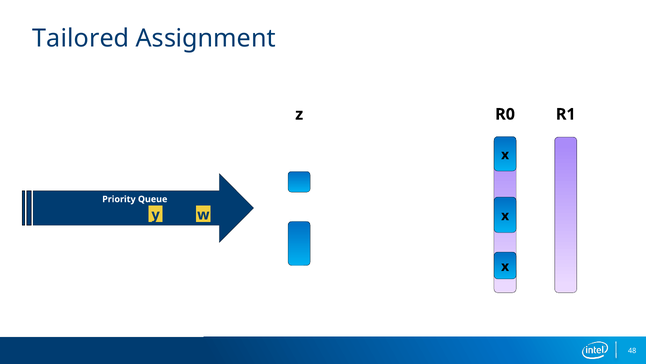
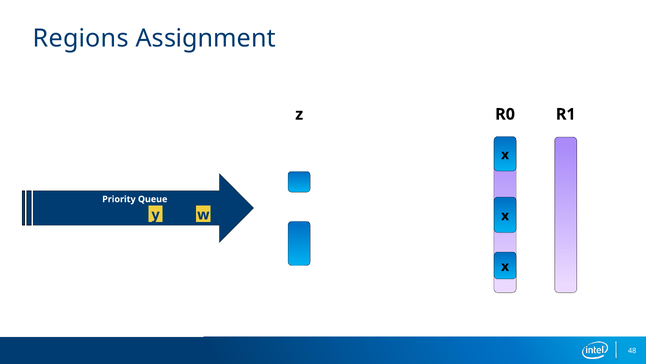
Tailored: Tailored -> Regions
